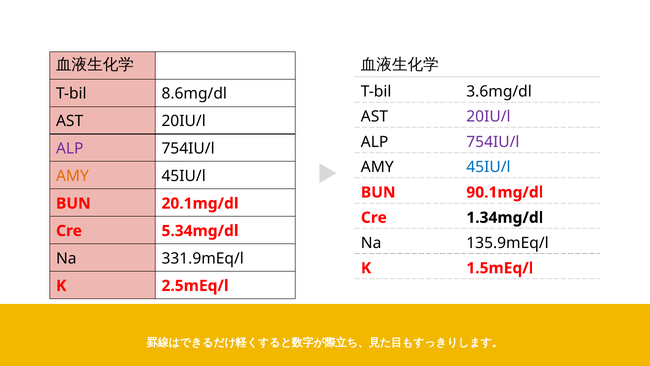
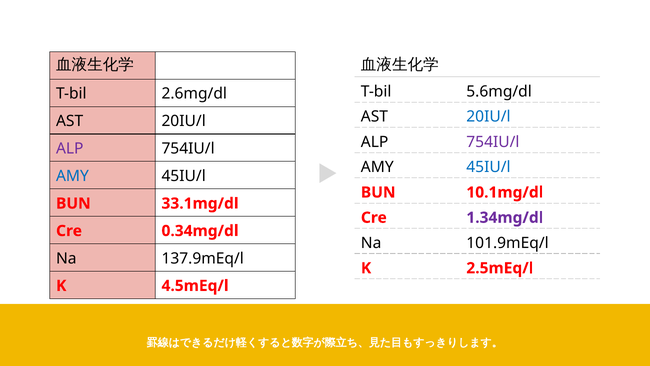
3.6mg/dl: 3.6mg/dl -> 5.6mg/dl
8.6mg/dl: 8.6mg/dl -> 2.6mg/dl
20IU/l at (488, 117) colour: purple -> blue
AMY at (72, 176) colour: orange -> blue
90.1mg/dl: 90.1mg/dl -> 10.1mg/dl
20.1mg/dl: 20.1mg/dl -> 33.1mg/dl
1.34mg/dl colour: black -> purple
5.34mg/dl: 5.34mg/dl -> 0.34mg/dl
135.9mEq/l: 135.9mEq/l -> 101.9mEq/l
331.9mEq/l: 331.9mEq/l -> 137.9mEq/l
1.5mEq/l: 1.5mEq/l -> 2.5mEq/l
2.5mEq/l: 2.5mEq/l -> 4.5mEq/l
